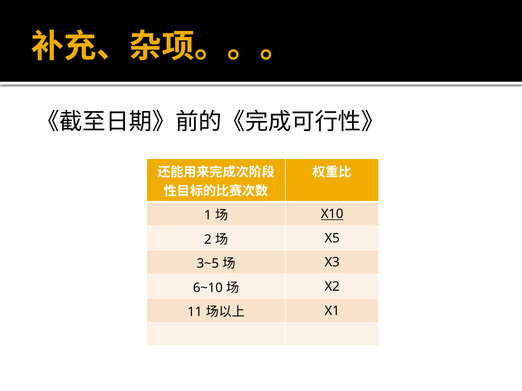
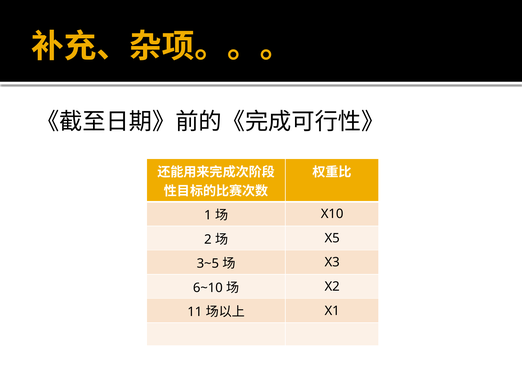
X10 underline: present -> none
